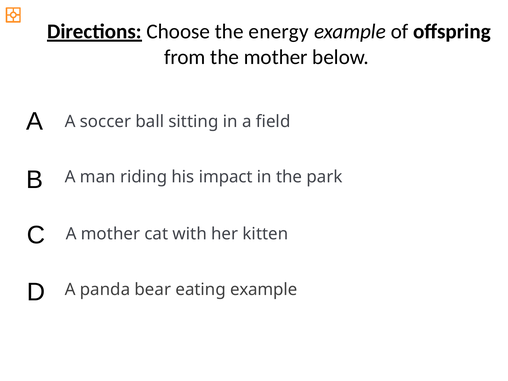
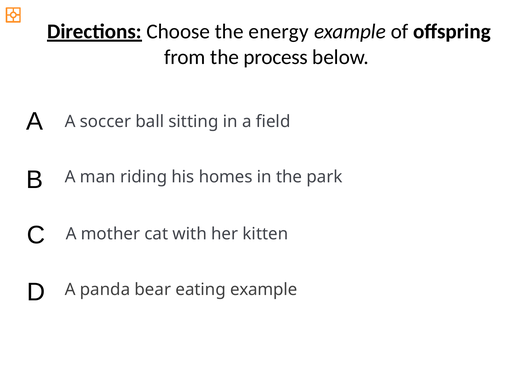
the mother: mother -> process
impact: impact -> homes
